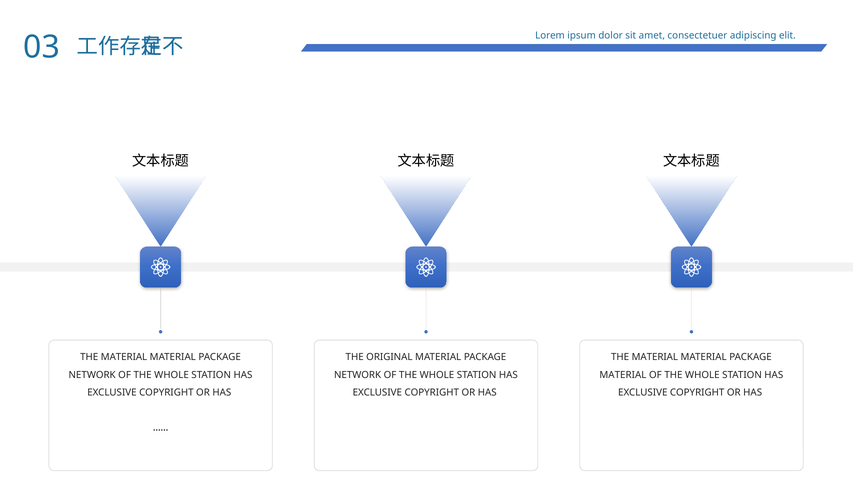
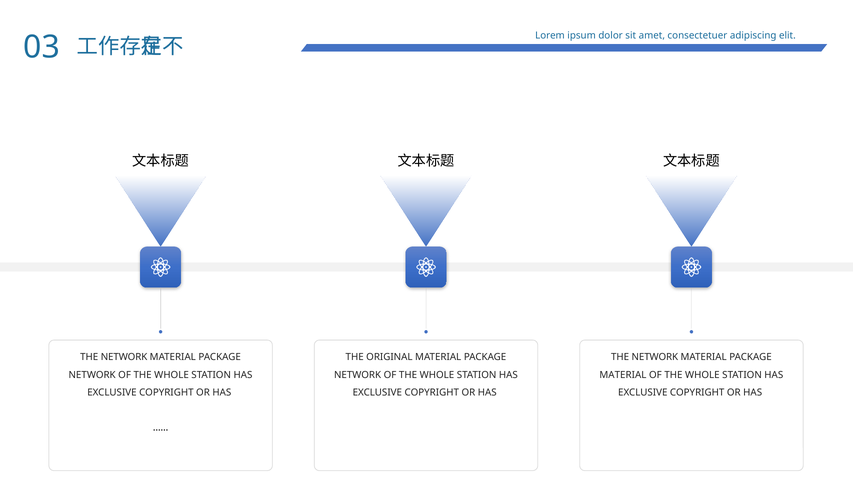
MATERIAL at (124, 357): MATERIAL -> NETWORK
MATERIAL at (655, 357): MATERIAL -> NETWORK
